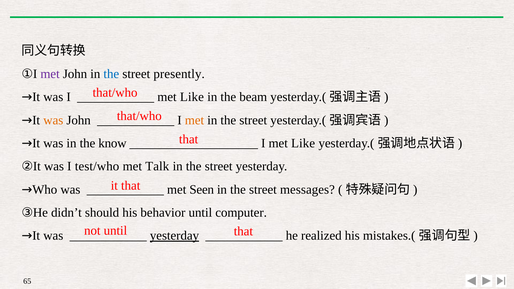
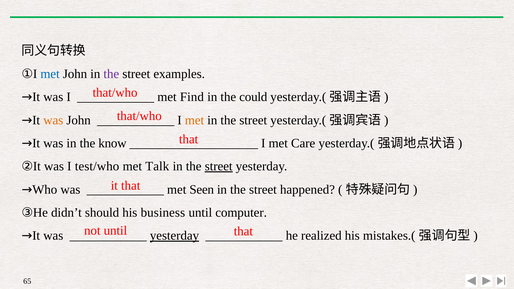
met at (50, 74) colour: purple -> blue
the at (111, 74) colour: blue -> purple
presently: presently -> examples
Like at (192, 97): Like -> Find
beam: beam -> could
I met Like: Like -> Care
street at (219, 166) underline: none -> present
messages: messages -> happened
behavior: behavior -> business
